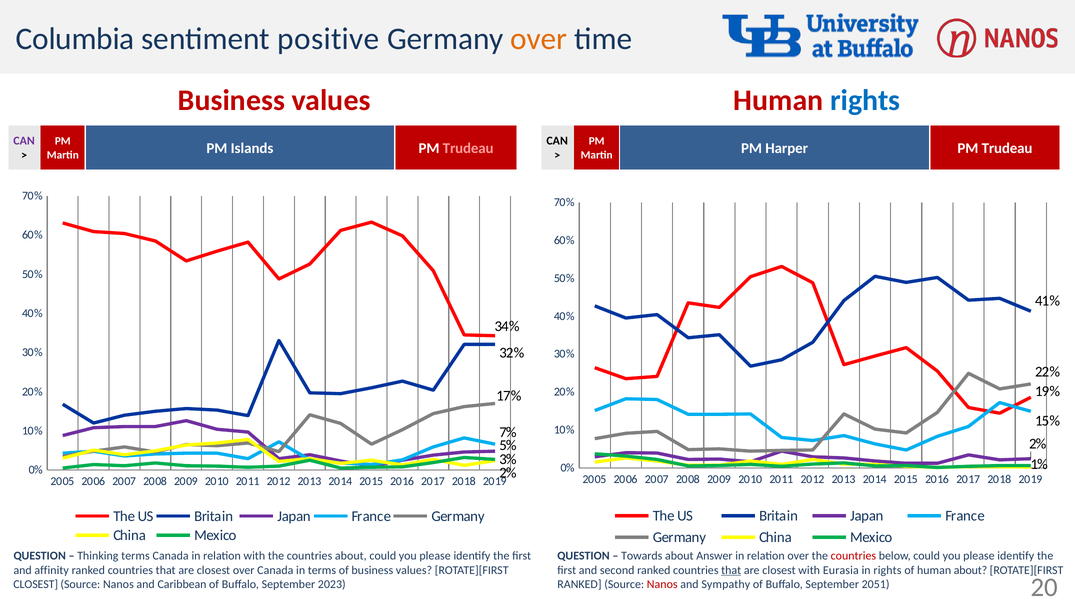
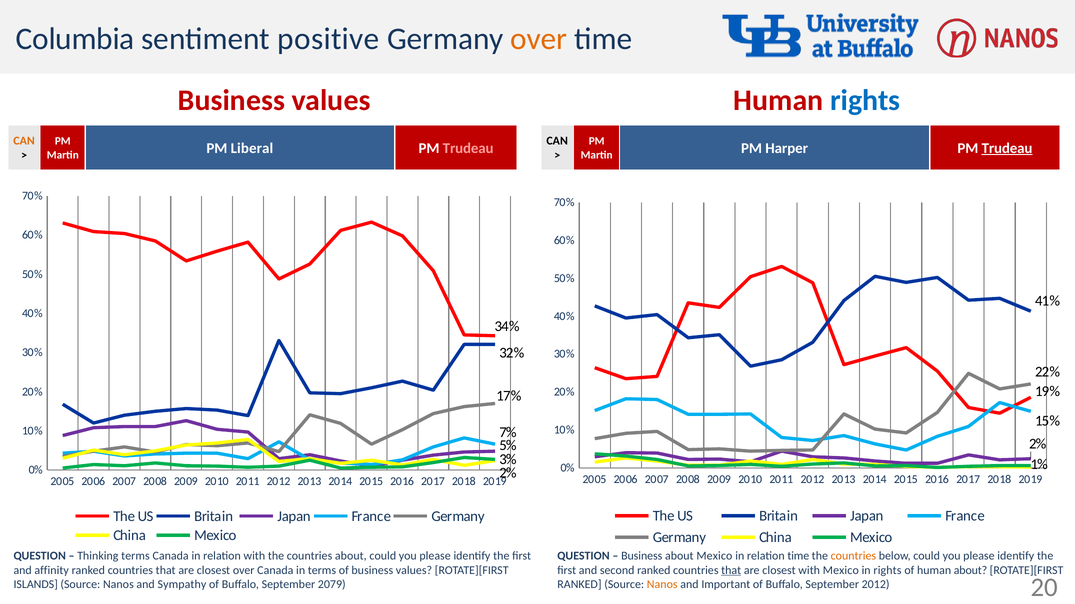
CAN at (24, 141) colour: purple -> orange
Islands: Islands -> Liberal
Trudeau at (1007, 148) underline: none -> present
Towards at (642, 557): Towards -> Business
about Answer: Answer -> Mexico
relation over: over -> time
countries at (853, 557) colour: red -> orange
with Eurasia: Eurasia -> Mexico
CLOSEST at (36, 585): CLOSEST -> ISLANDS
Caribbean: Caribbean -> Sympathy
2023: 2023 -> 2079
Nanos at (662, 585) colour: red -> orange
Sympathy: Sympathy -> Important
September 2051: 2051 -> 2012
